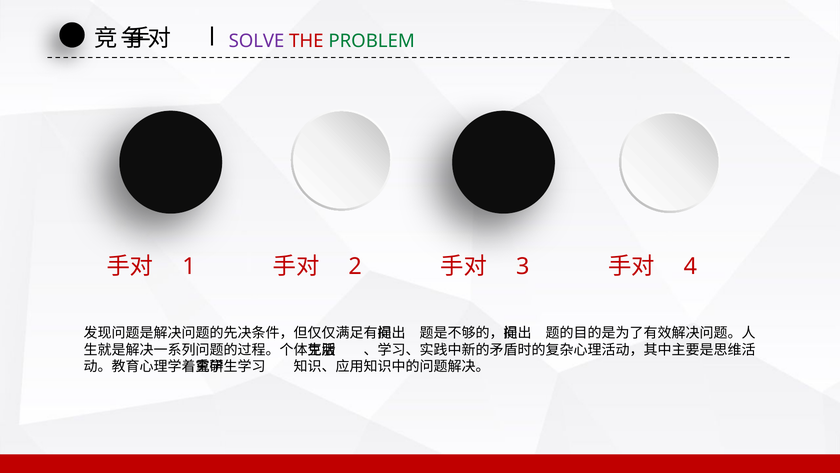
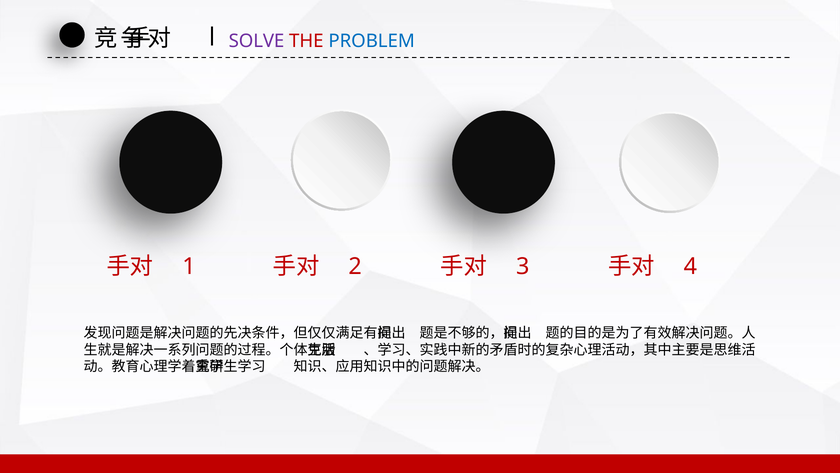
PROBLEM colour: green -> blue
